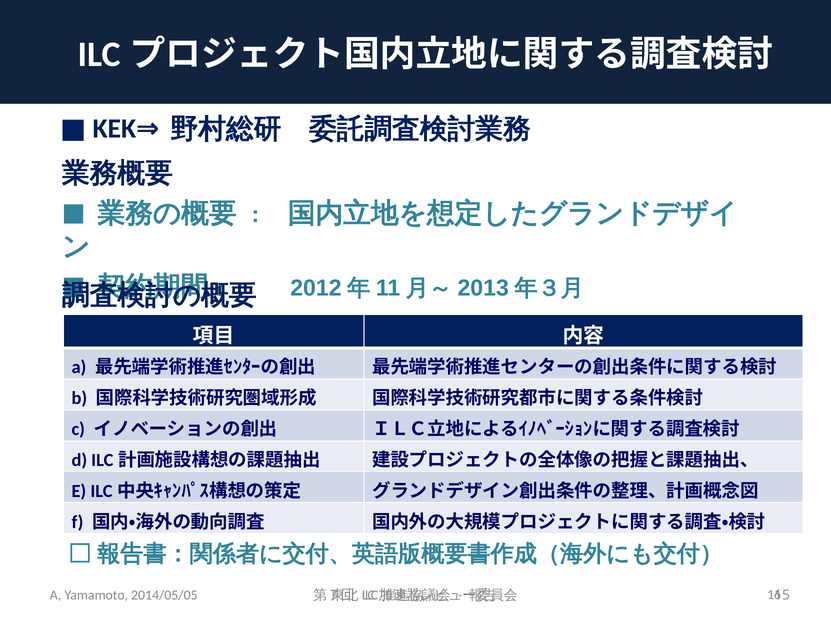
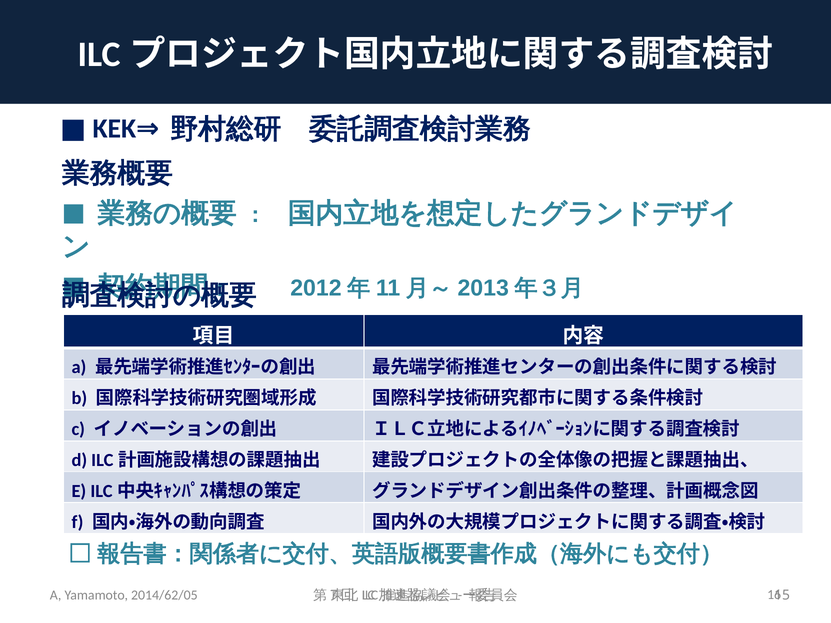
2014/05/05: 2014/05/05 -> 2014/62/05
